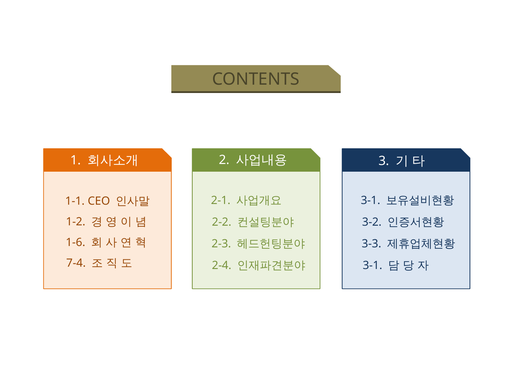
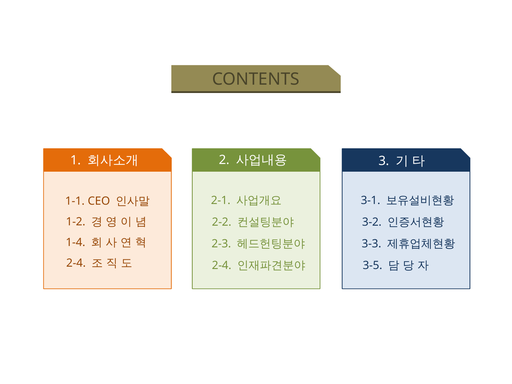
1-6: 1-6 -> 1-4
7-4 at (76, 263): 7-4 -> 2-4
3-1 at (372, 265): 3-1 -> 3-5
